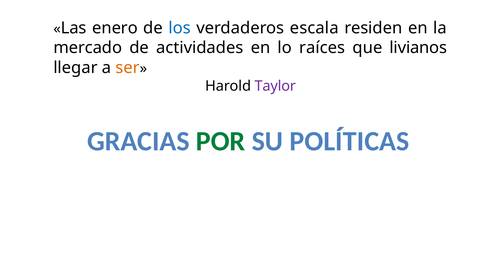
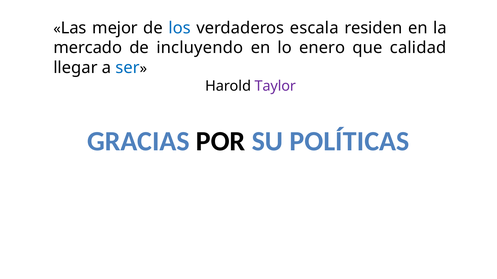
enero: enero -> mejor
actividades: actividades -> incluyendo
raíces: raíces -> enero
livianos: livianos -> calidad
ser colour: orange -> blue
POR colour: green -> black
